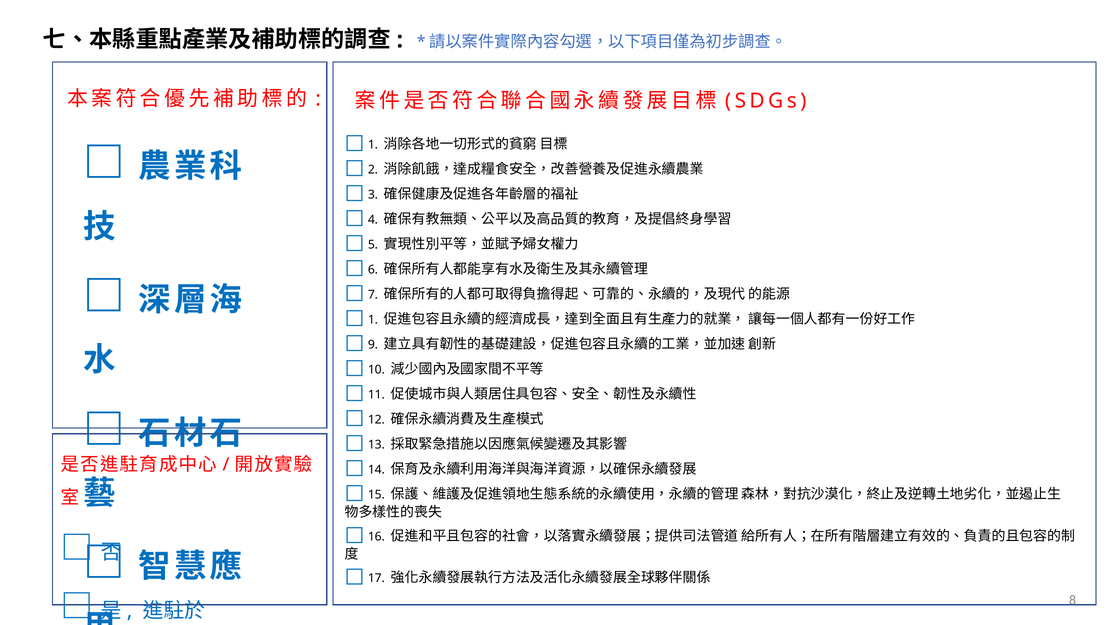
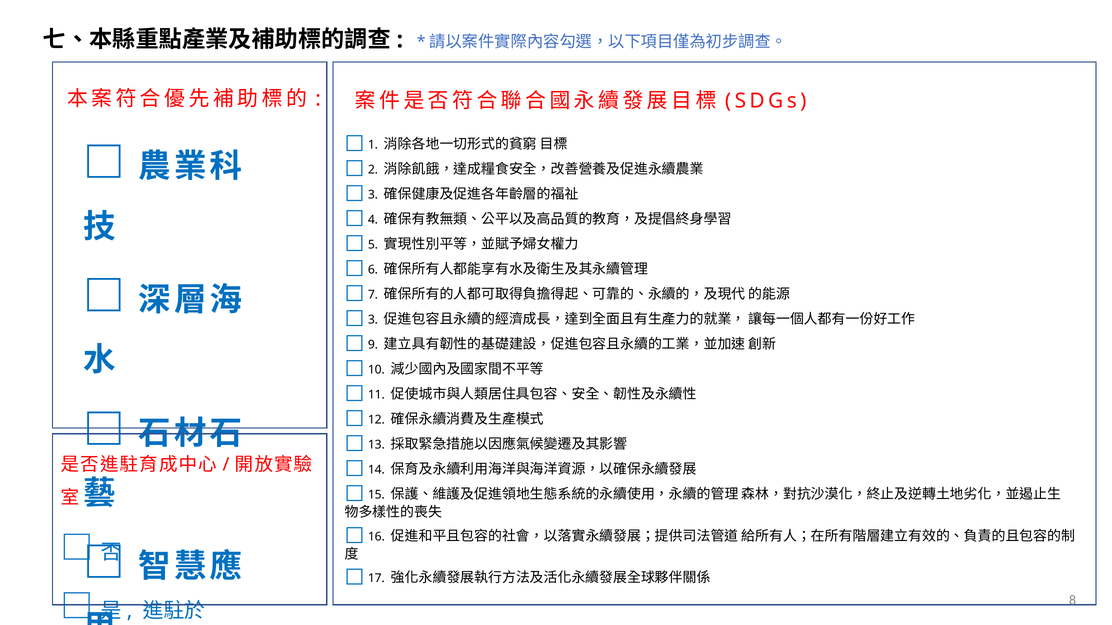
1 at (373, 320): 1 -> 3
